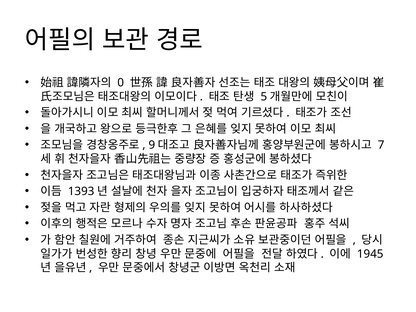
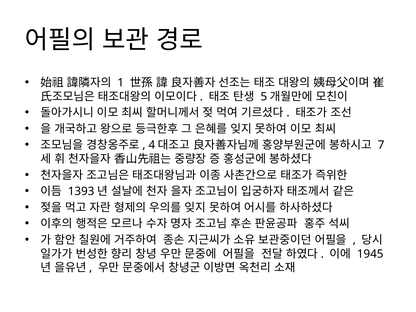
0: 0 -> 1
9: 9 -> 4
